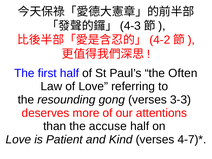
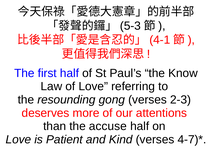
4-3: 4-3 -> 5-3
4-2: 4-2 -> 4-1
Often: Often -> Know
3-3: 3-3 -> 2-3
